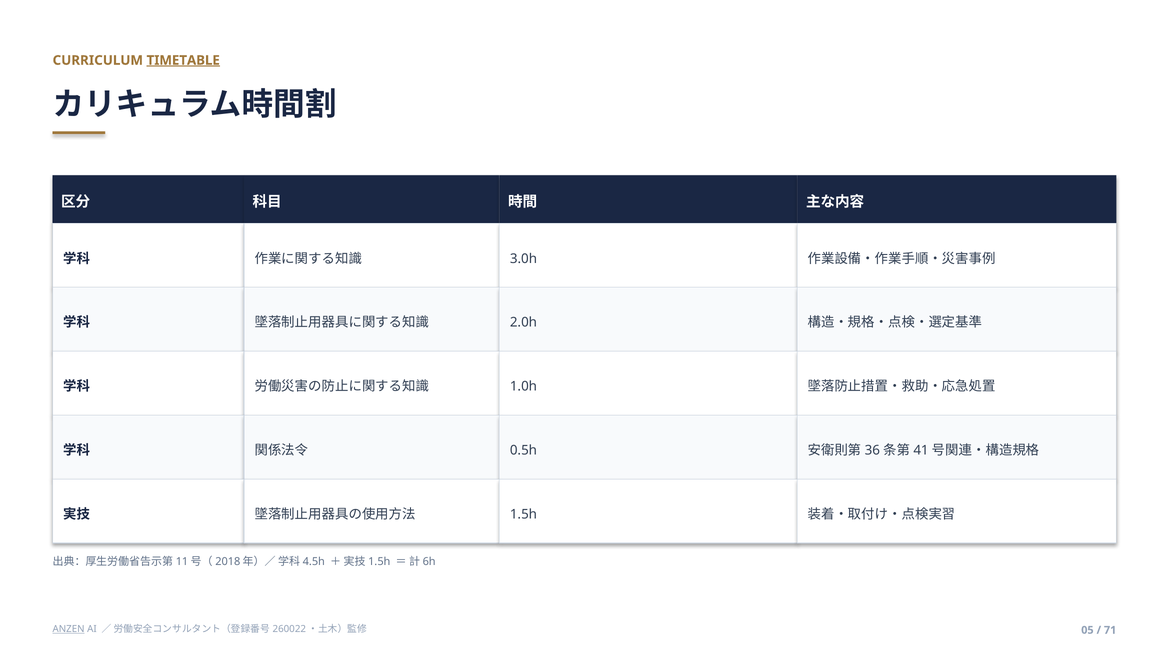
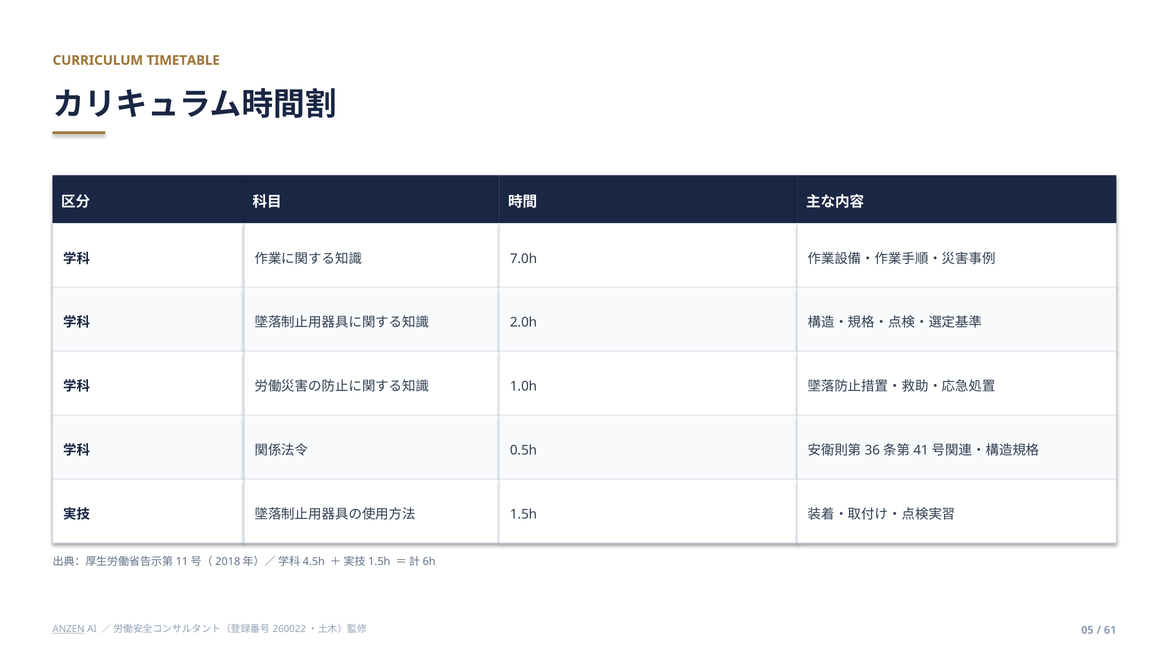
TIMETABLE underline: present -> none
3.0h: 3.0h -> 7.0h
71: 71 -> 61
